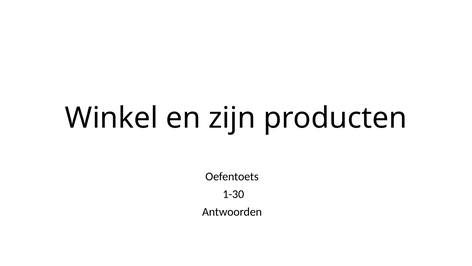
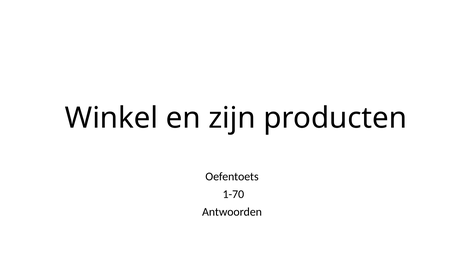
1-30: 1-30 -> 1-70
